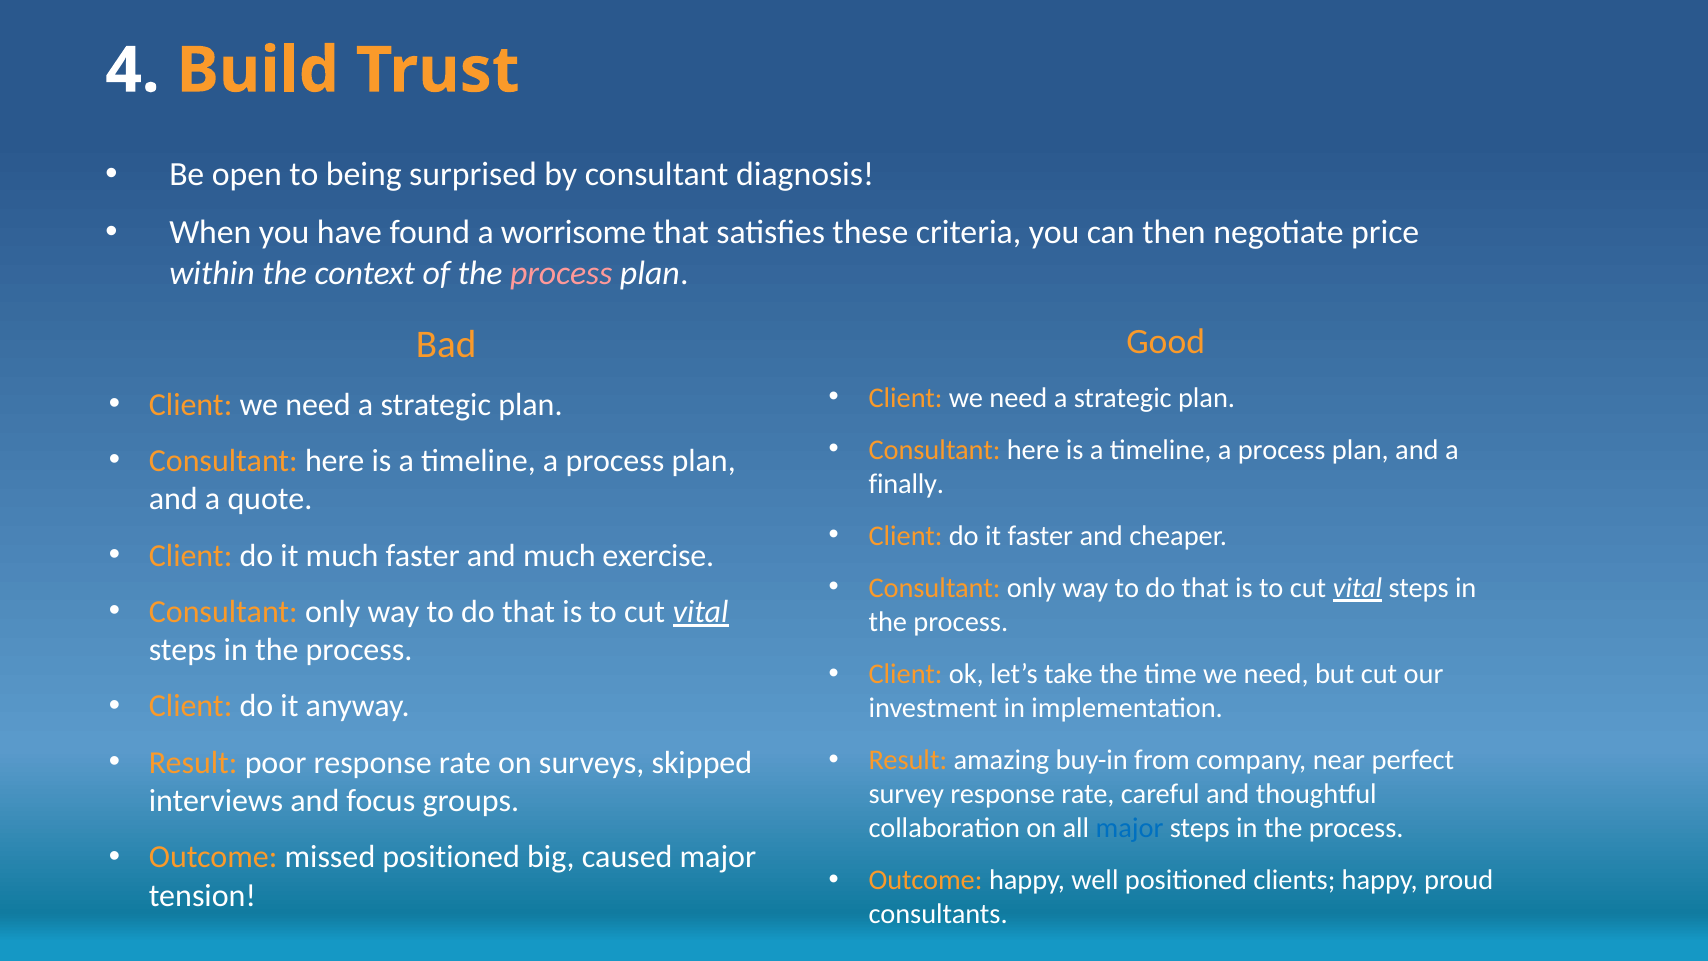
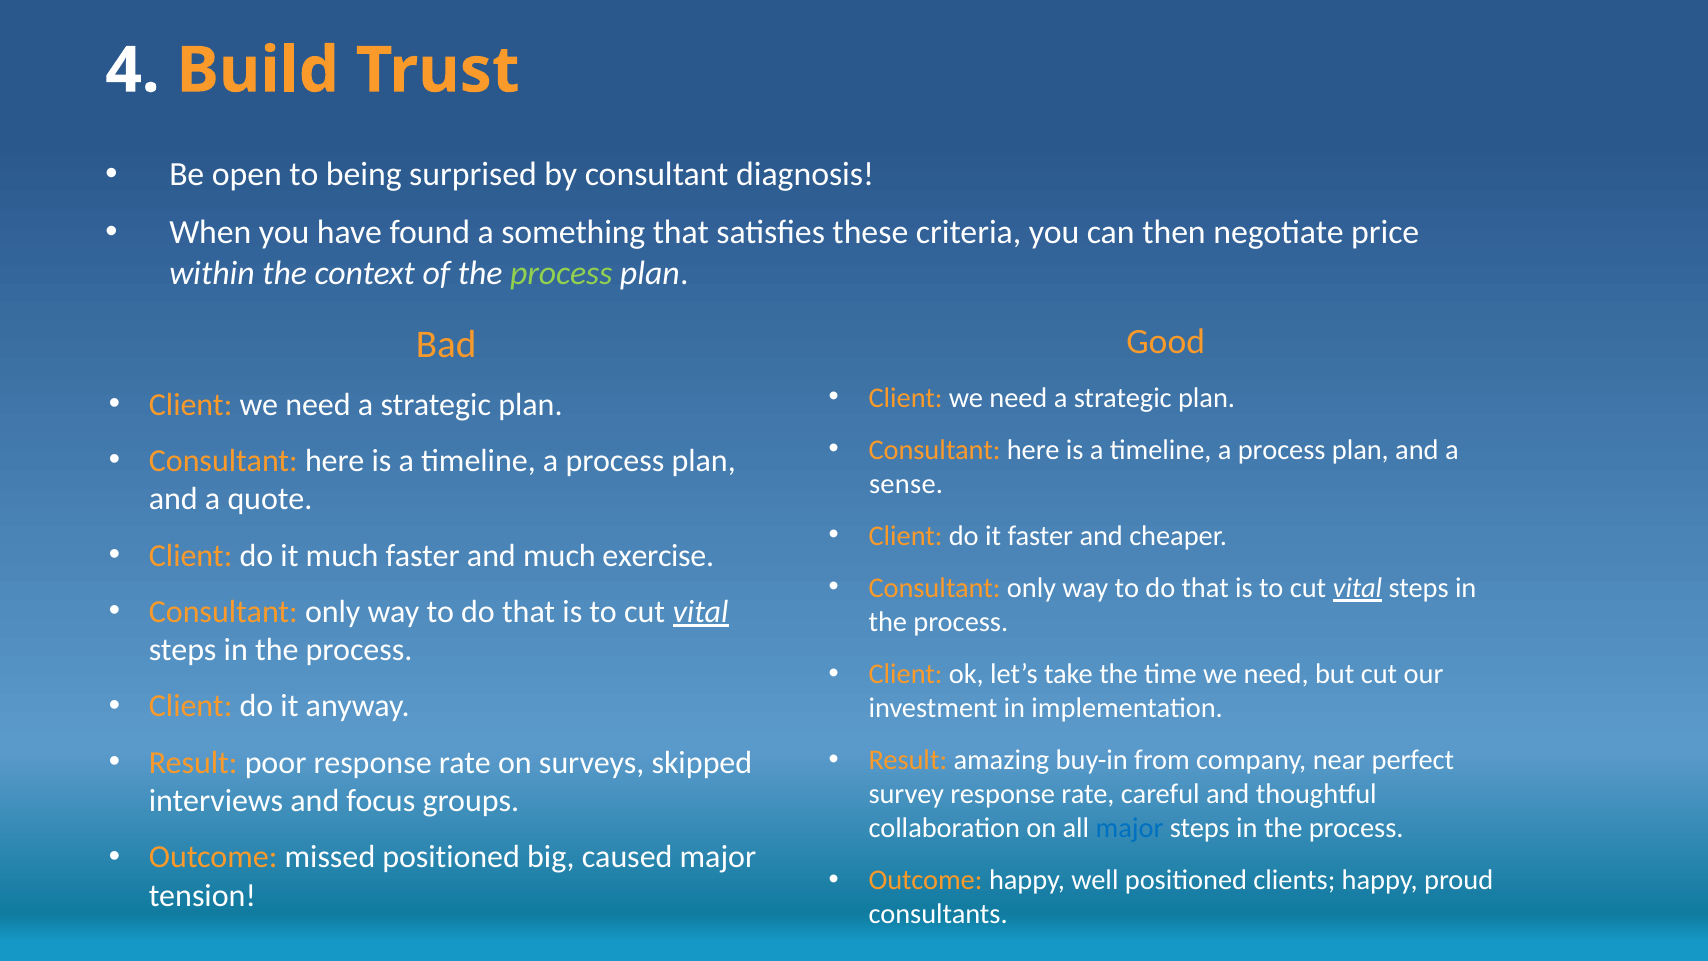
worrisome: worrisome -> something
process at (561, 273) colour: pink -> light green
finally: finally -> sense
